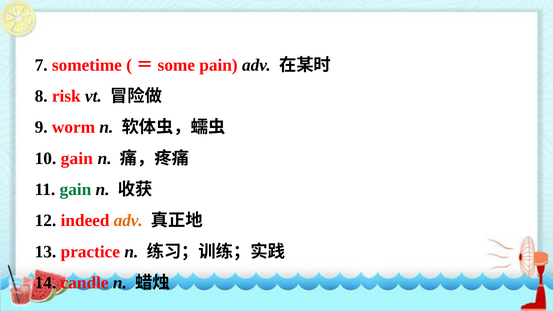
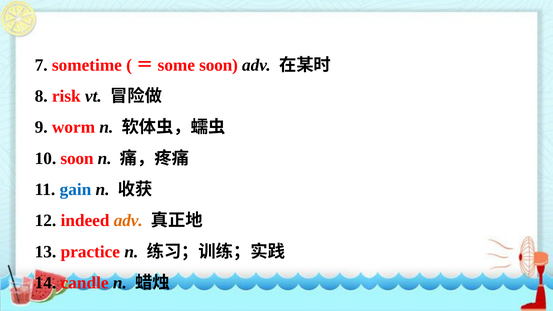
pain at (218, 65): pain -> soon
10 gain: gain -> soon
gain at (75, 190) colour: green -> blue
